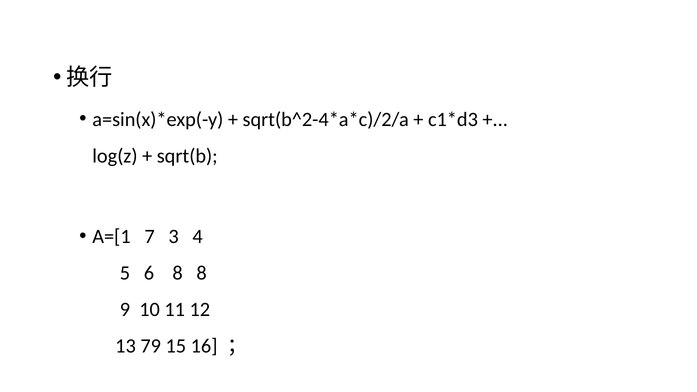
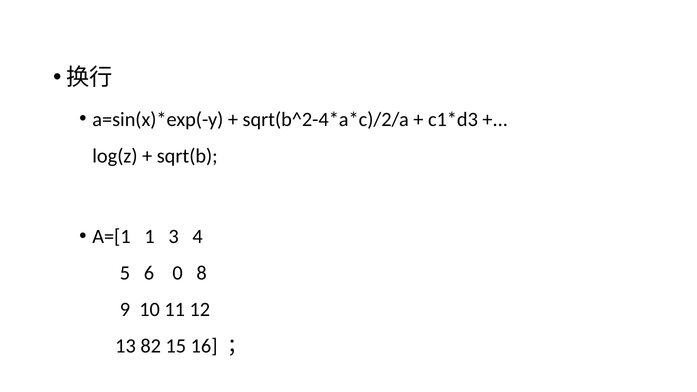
7: 7 -> 1
6 8: 8 -> 0
79: 79 -> 82
